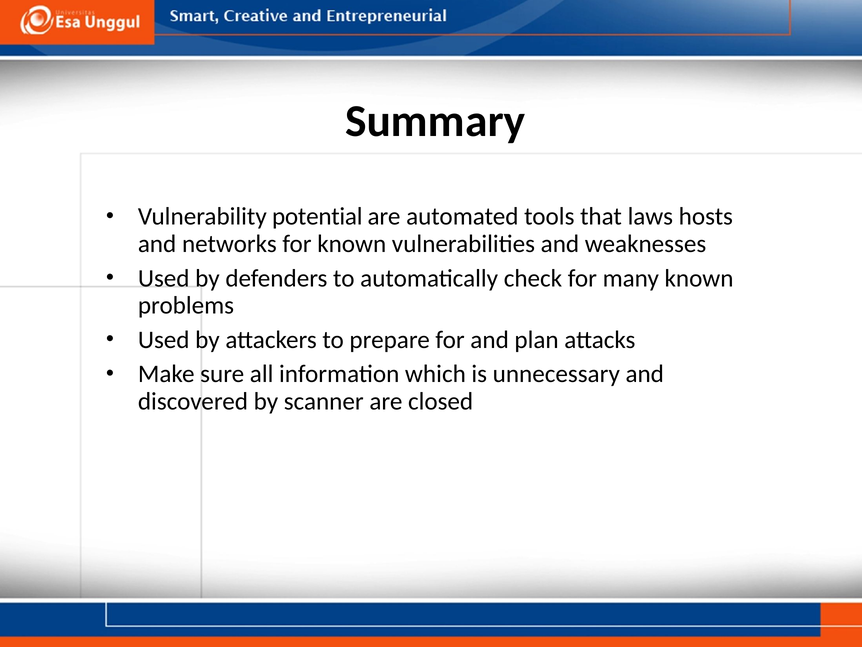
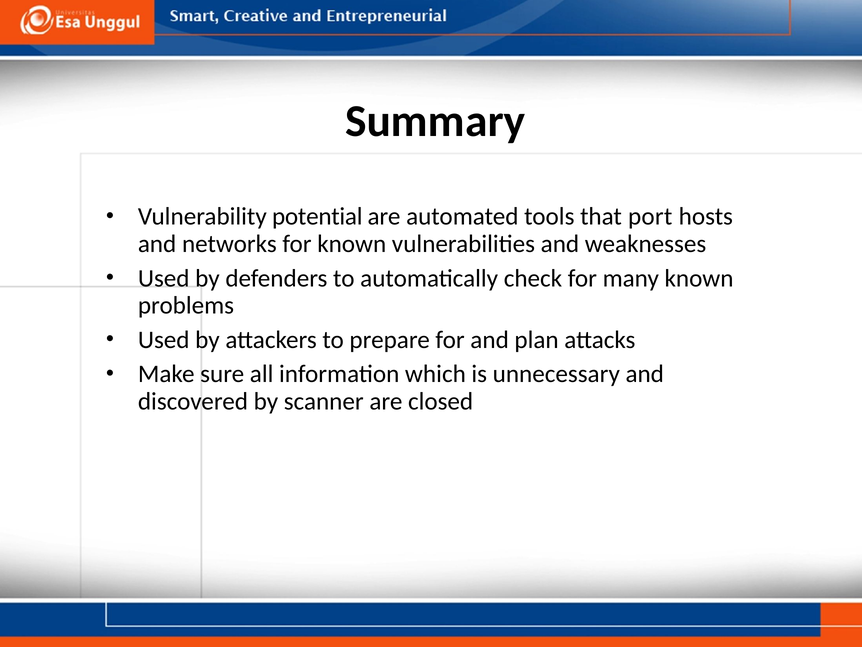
laws: laws -> port
